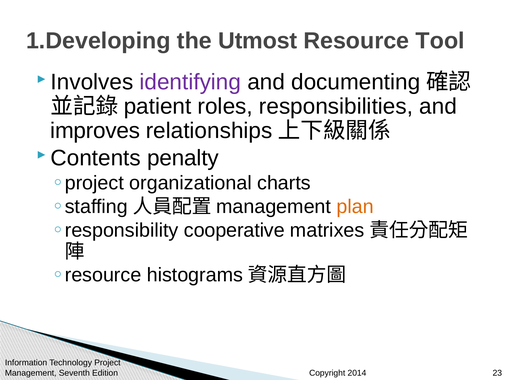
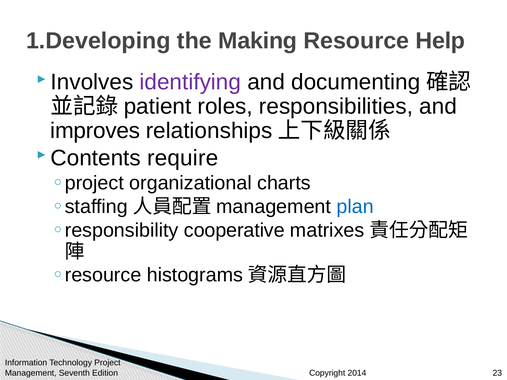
Utmost: Utmost -> Making
Tool: Tool -> Help
penalty: penalty -> require
plan colour: orange -> blue
